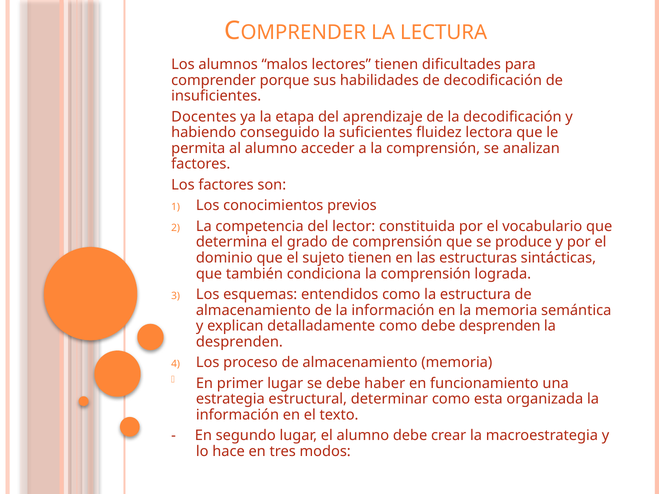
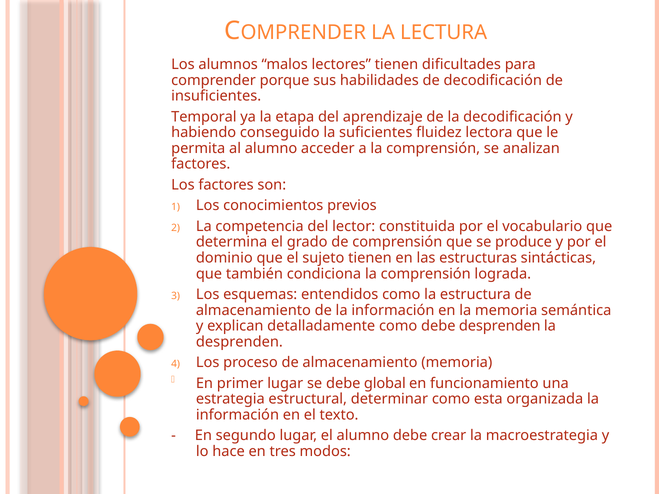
Docentes: Docentes -> Temporal
haber: haber -> global
